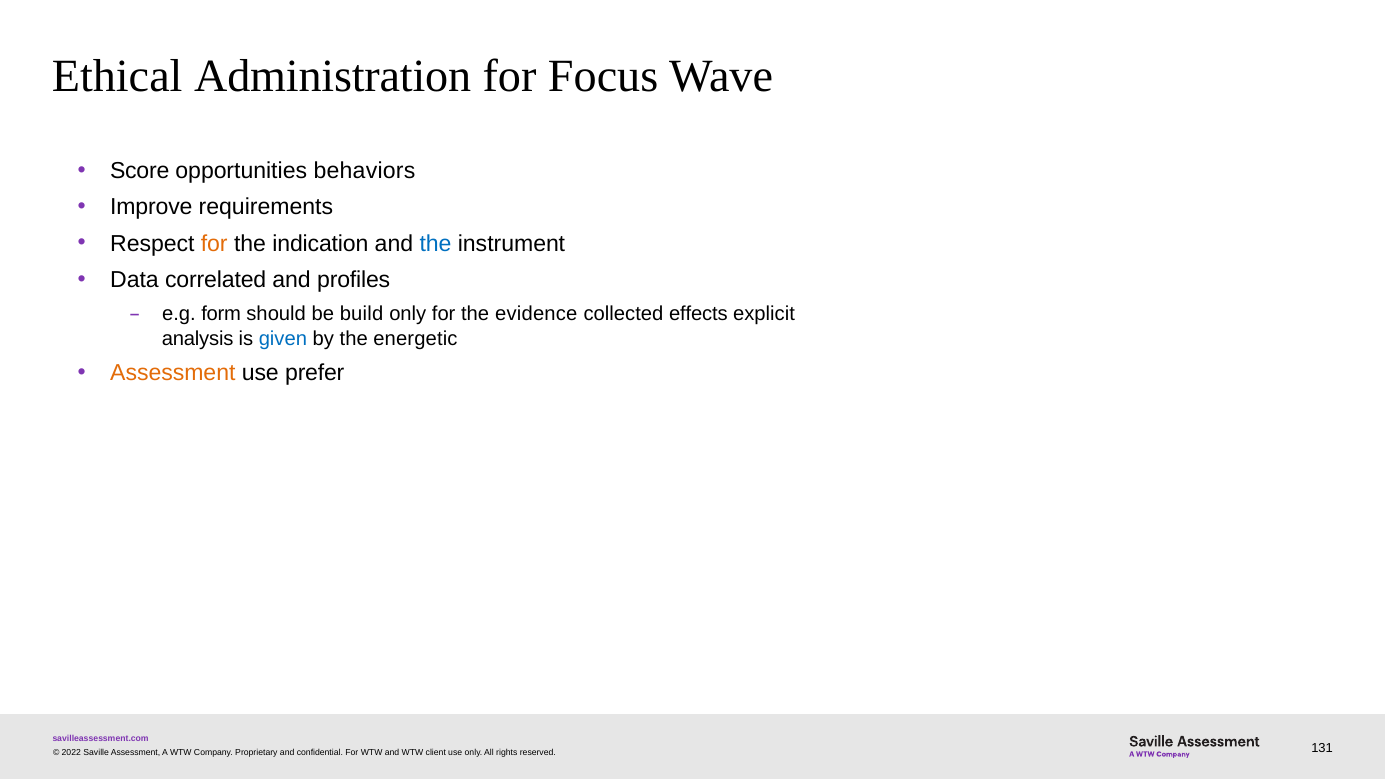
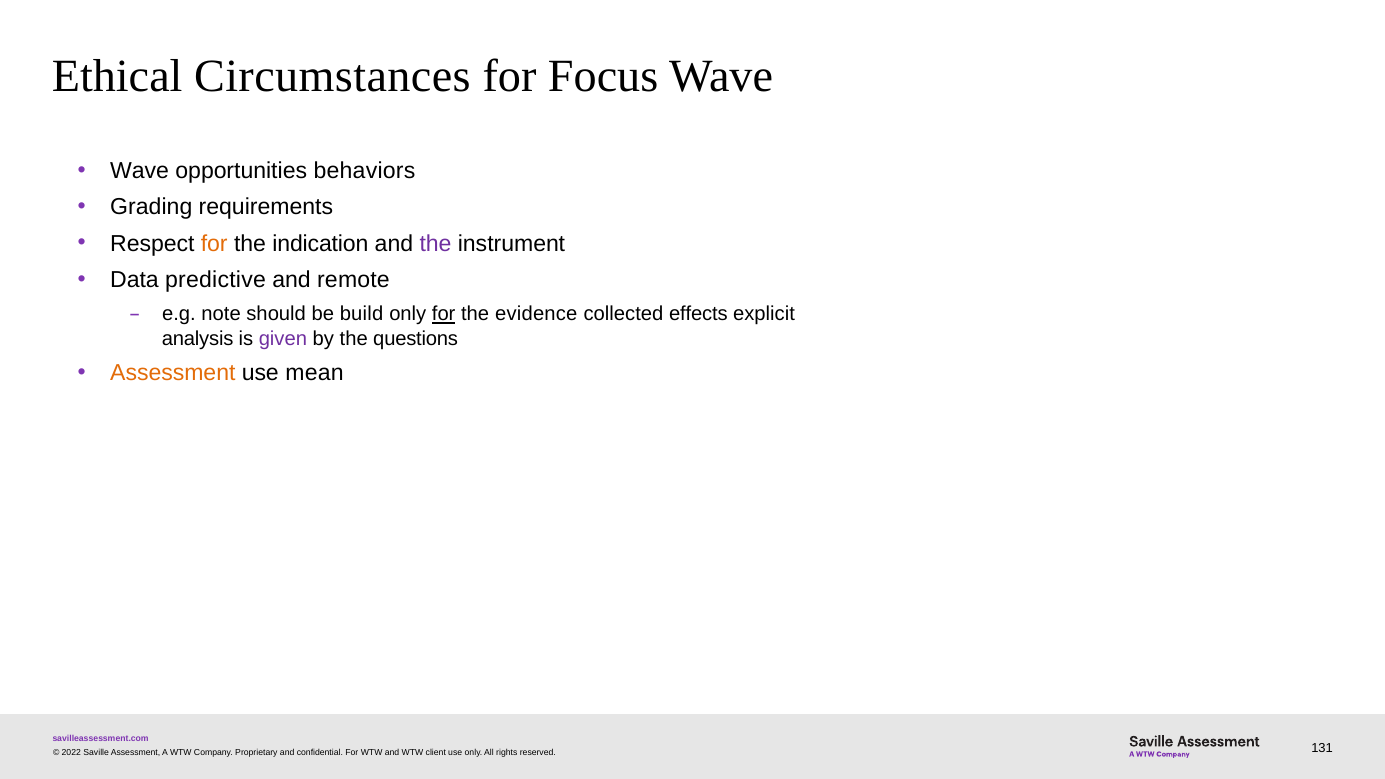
Administration: Administration -> Circumstances
Score at (140, 171): Score -> Wave
Improve: Improve -> Grading
the at (436, 243) colour: blue -> purple
correlated: correlated -> predictive
profiles: profiles -> remote
form: form -> note
for at (444, 314) underline: none -> present
given colour: blue -> purple
energetic: energetic -> questions
prefer: prefer -> mean
